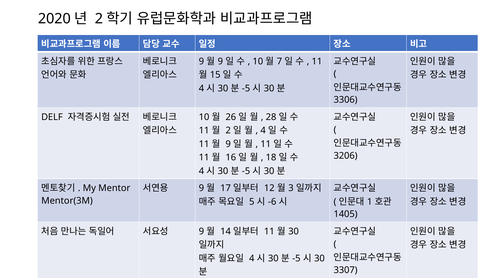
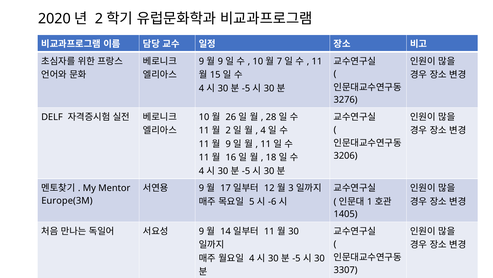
3306: 3306 -> 3276
Mentor(3M: Mentor(3M -> Europe(3M
